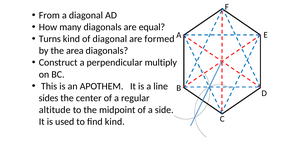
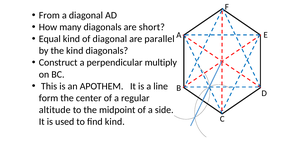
equal: equal -> short
Turns: Turns -> Equal
formed: formed -> parallel
the area: area -> kind
sides: sides -> form
